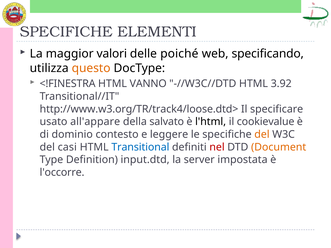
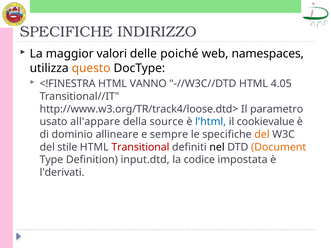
ELEMENTI: ELEMENTI -> INDIRIZZO
specificando: specificando -> namespaces
3.92: 3.92 -> 4.05
specificare: specificare -> parametro
salvato: salvato -> source
l'html colour: black -> blue
contesto: contesto -> allineare
leggere: leggere -> sempre
casi: casi -> stile
Transitional colour: blue -> red
nel colour: red -> black
server: server -> codice
l'occorre: l'occorre -> l'derivati
